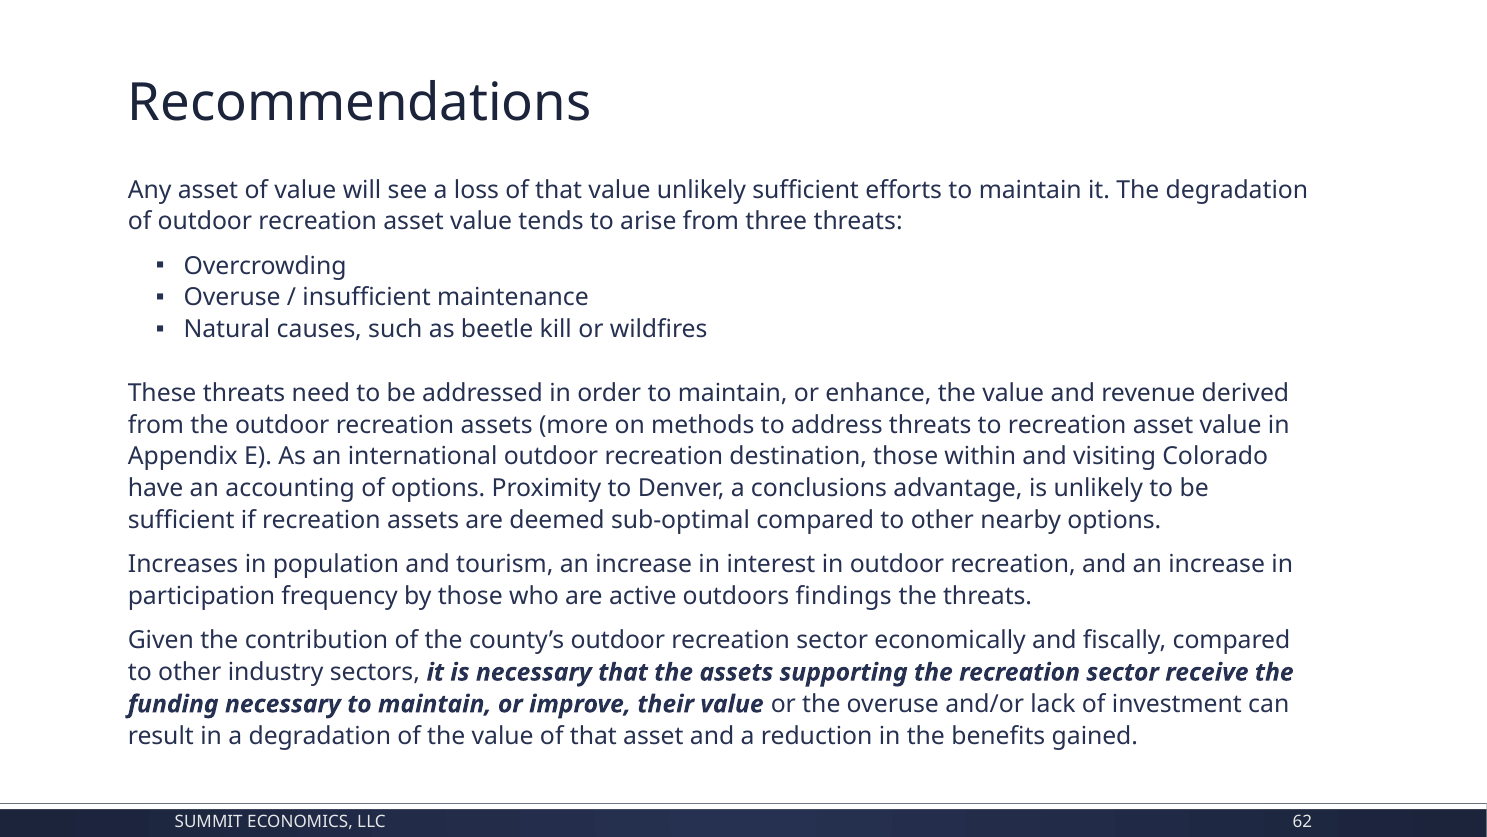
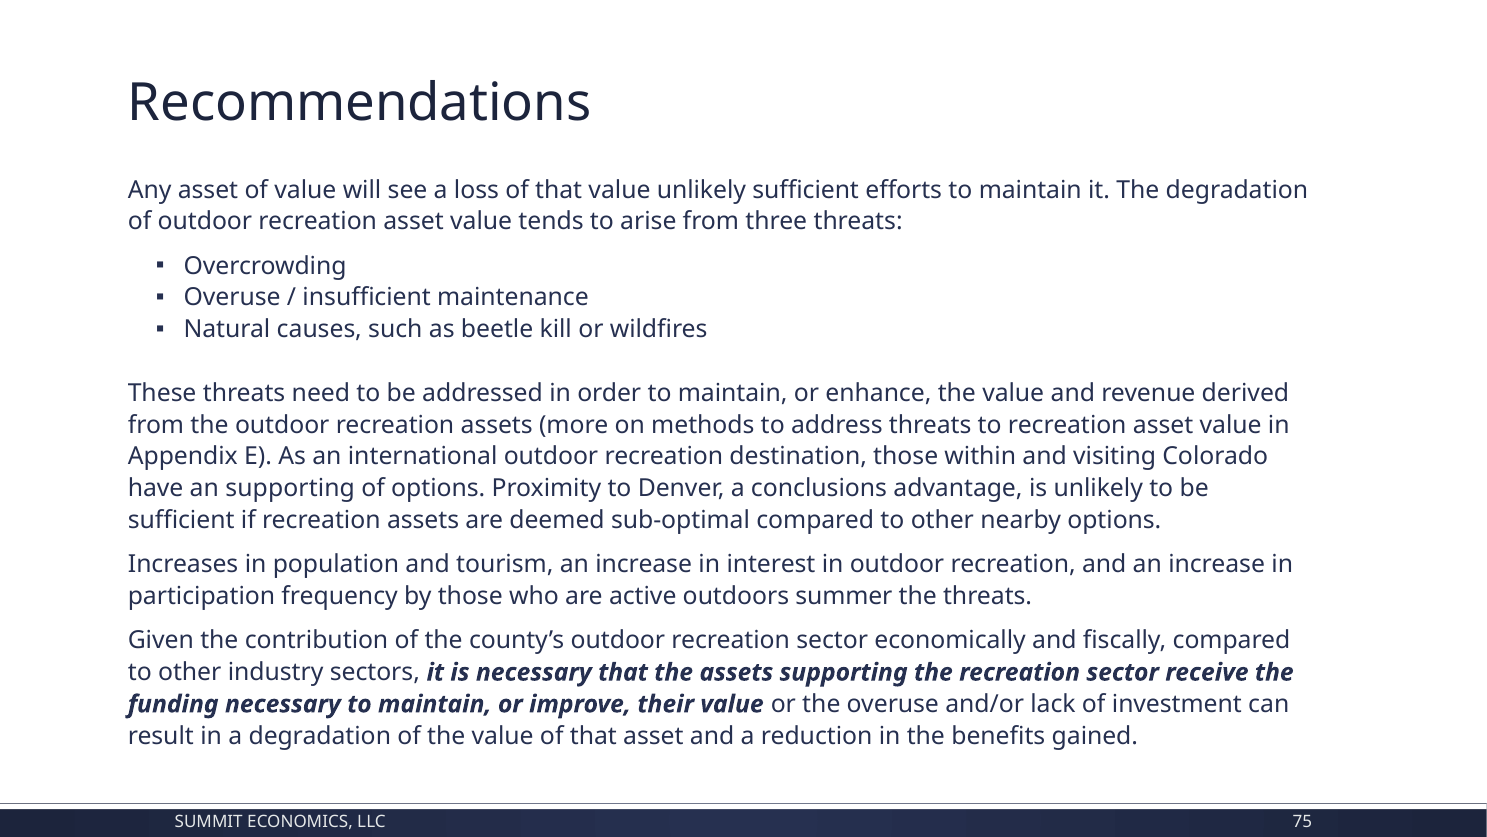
an accounting: accounting -> supporting
findings: findings -> summer
62: 62 -> 75
